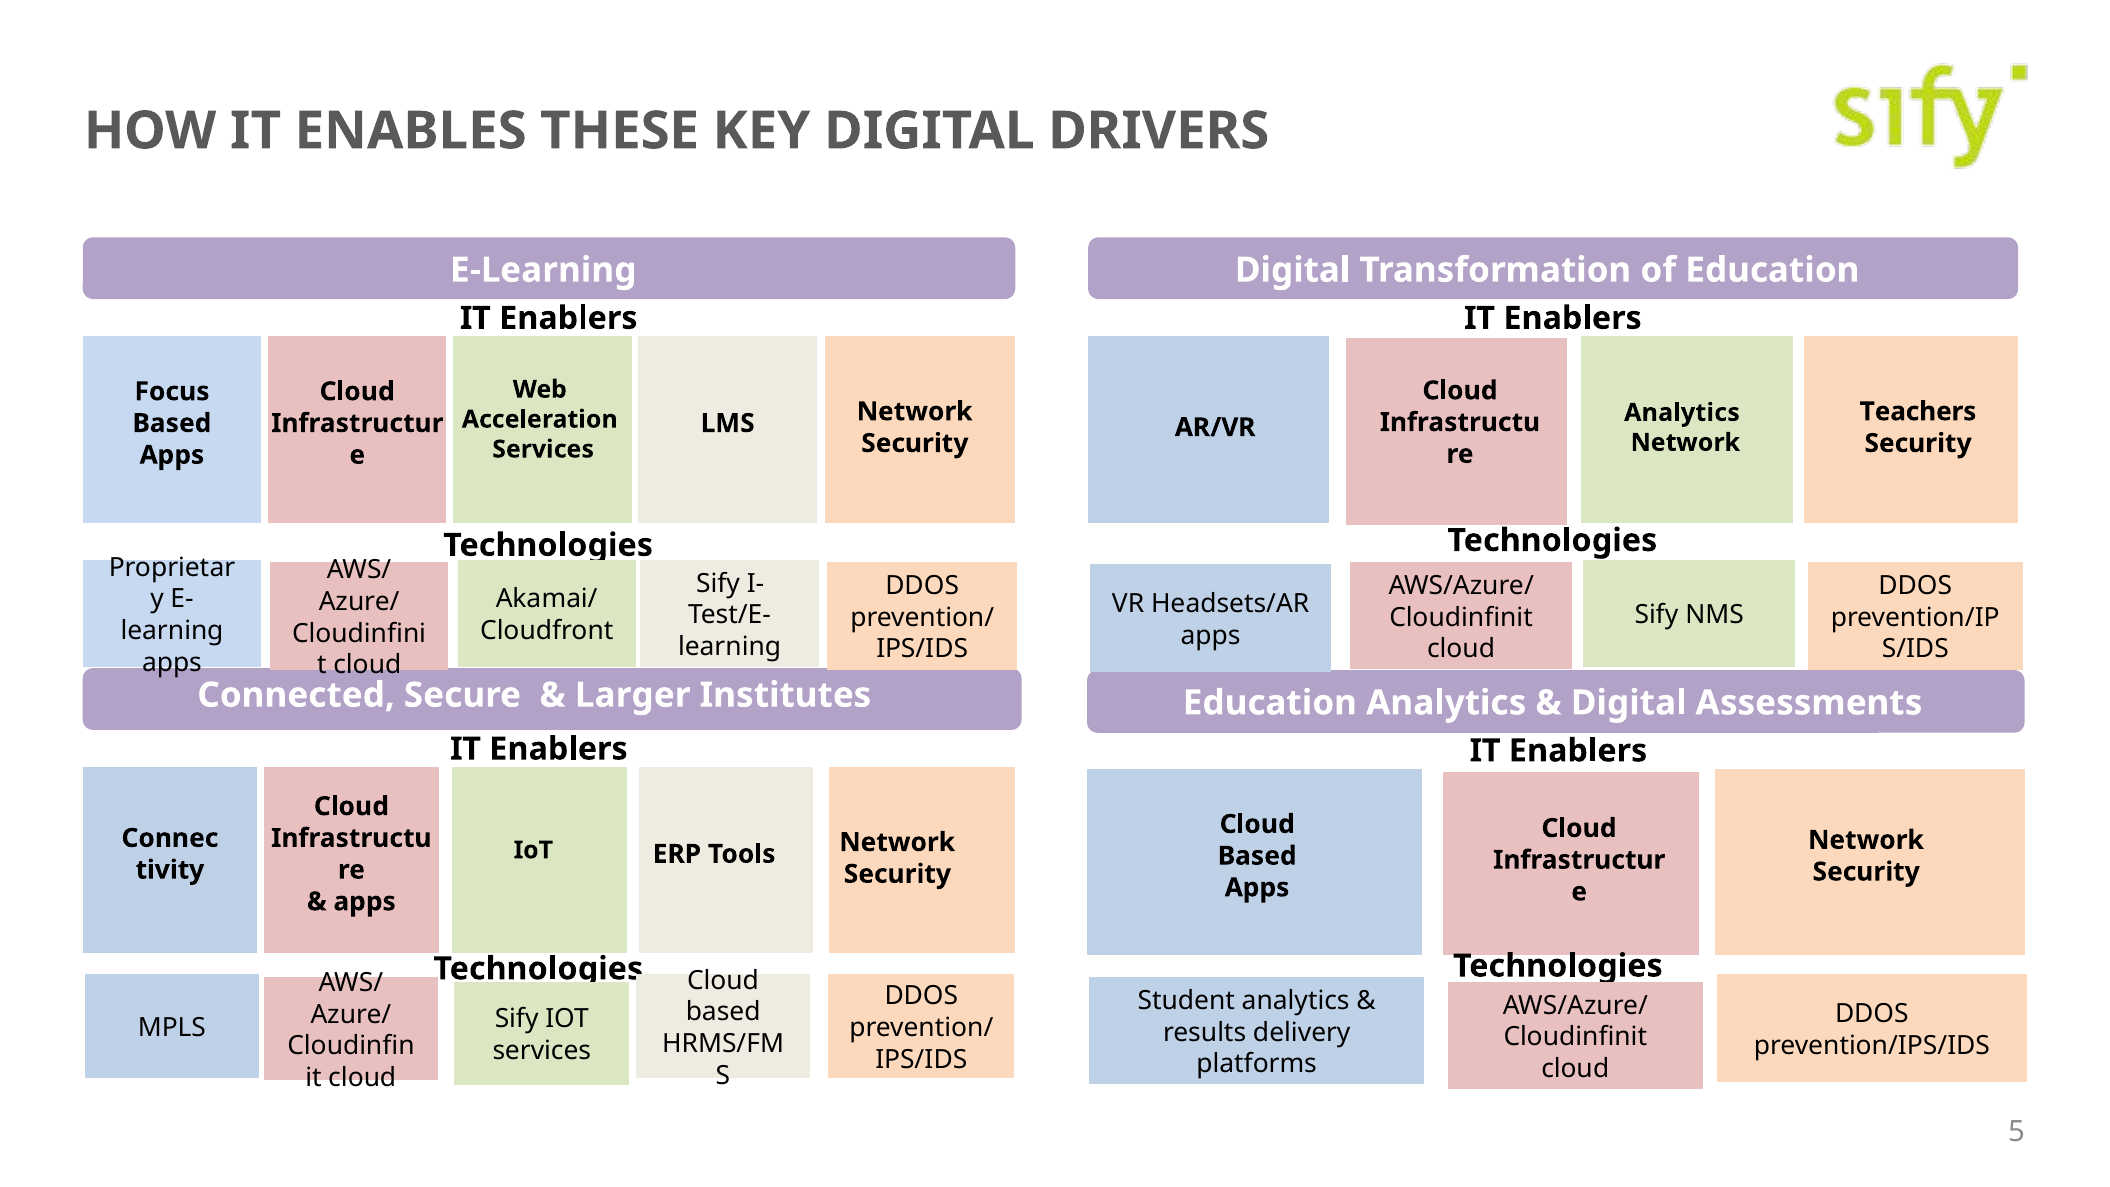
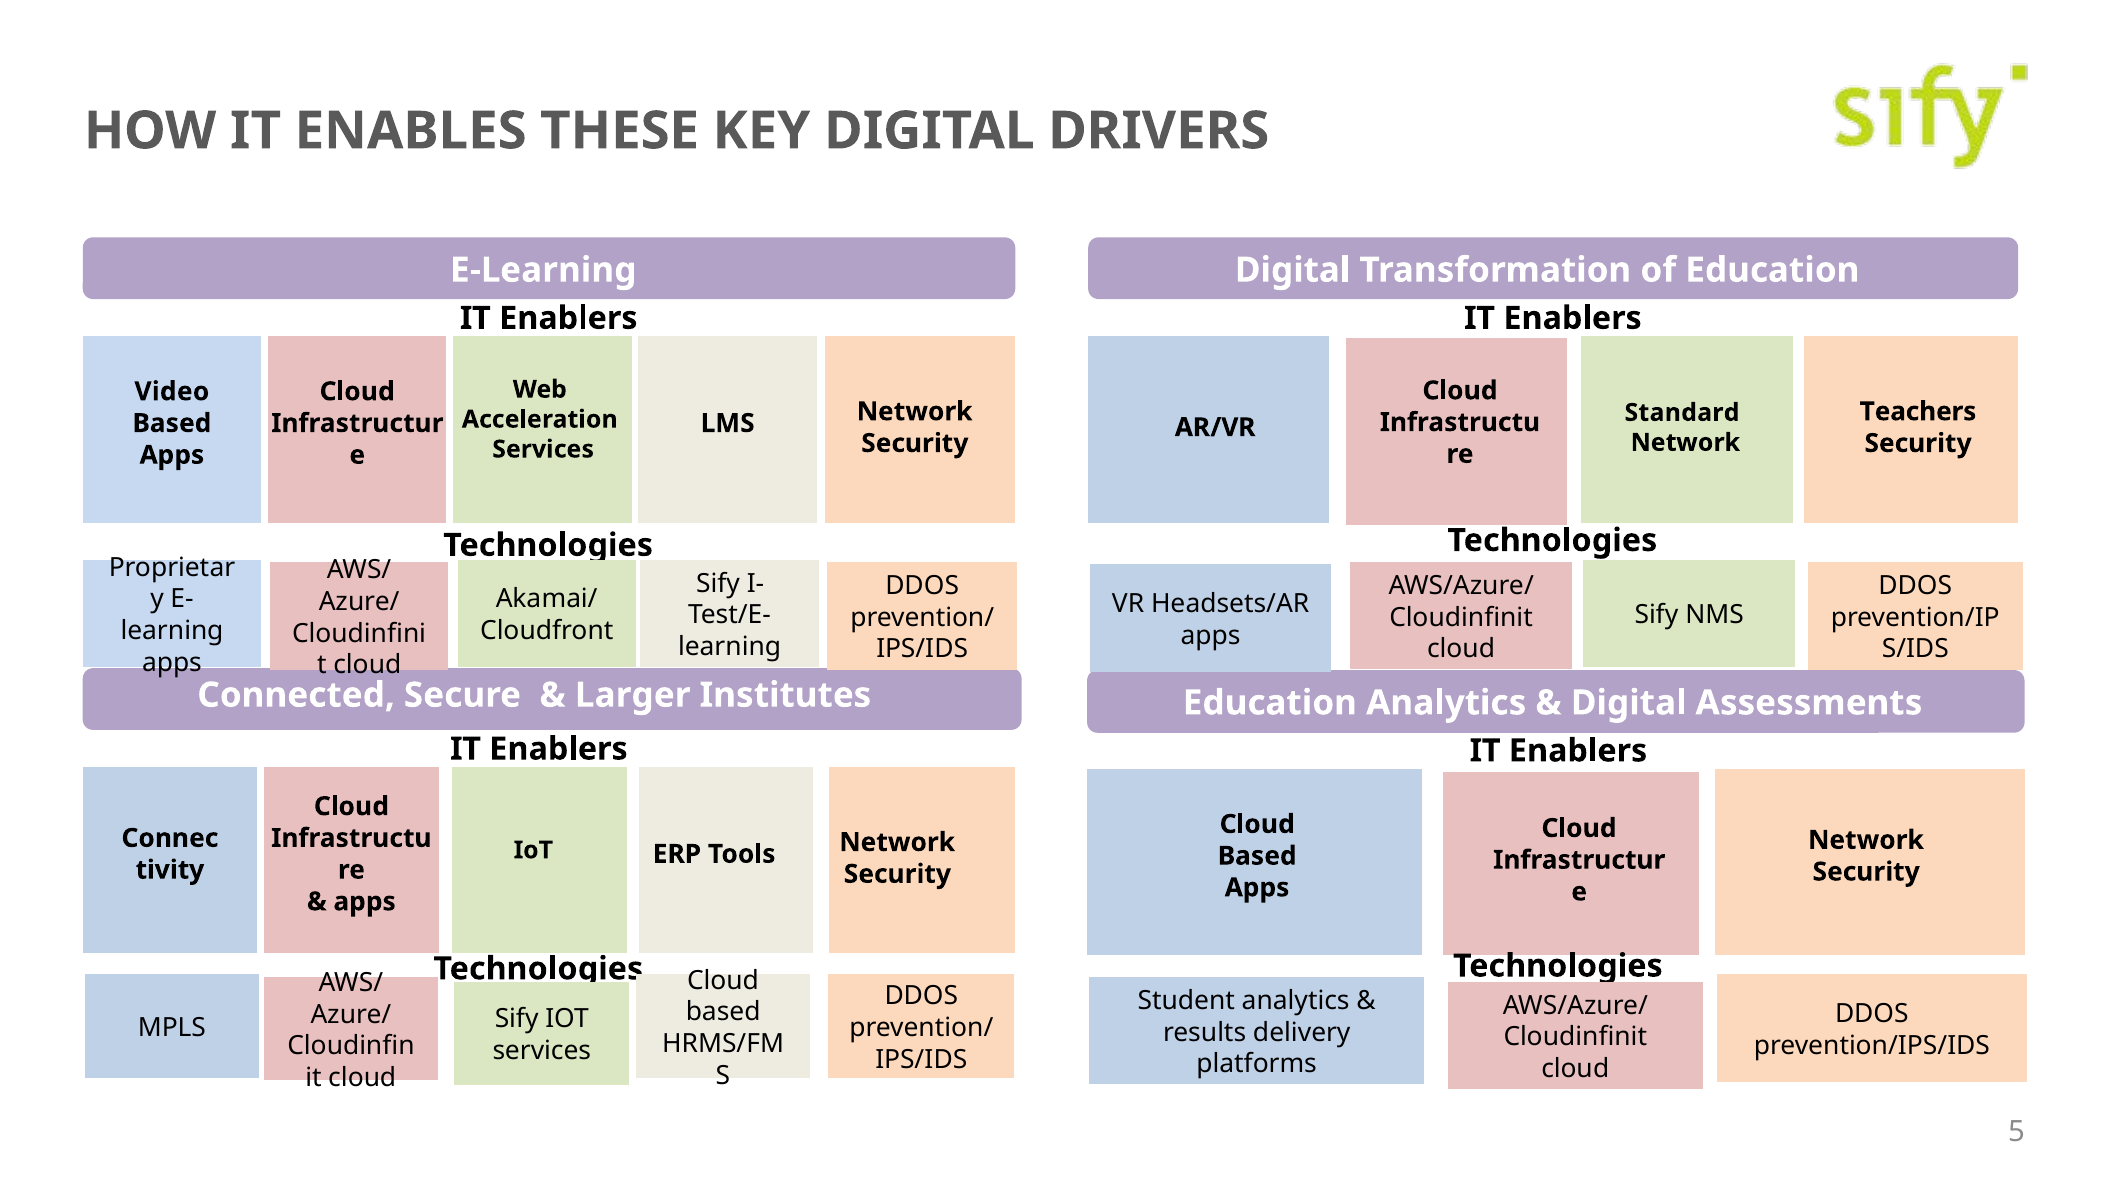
Focus: Focus -> Video
Analytics at (1682, 413): Analytics -> Standard
